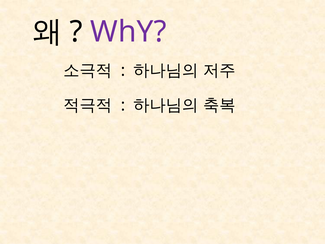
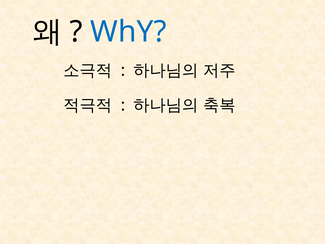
WhY colour: purple -> blue
